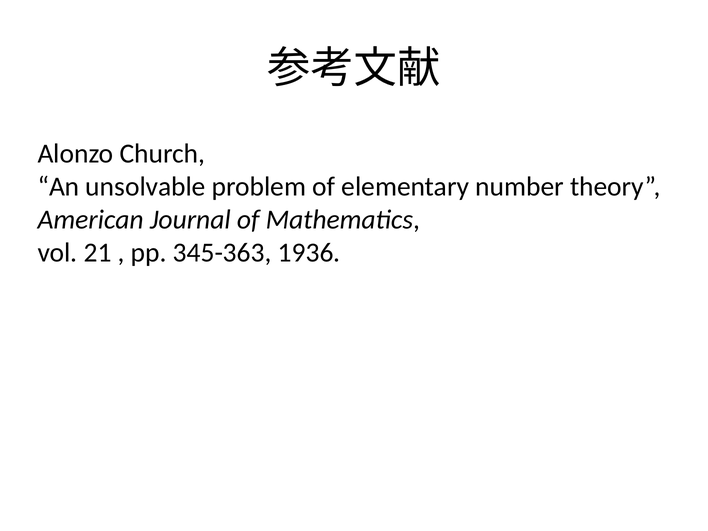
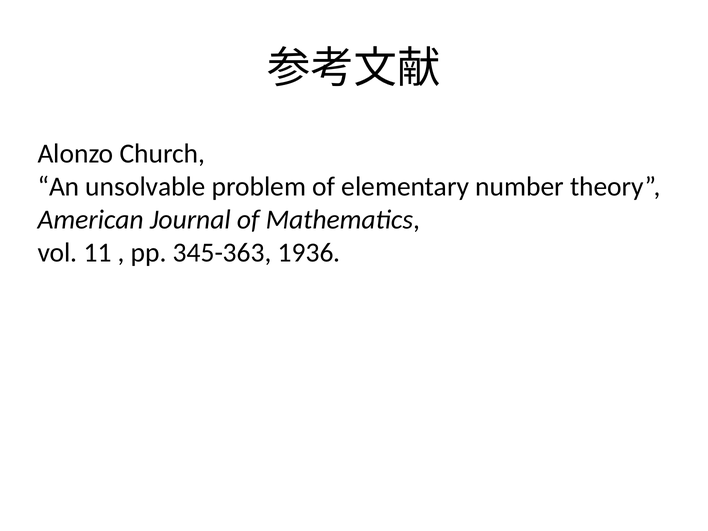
21: 21 -> 11
